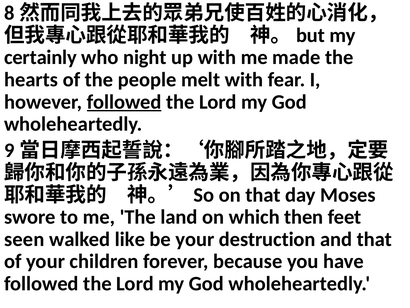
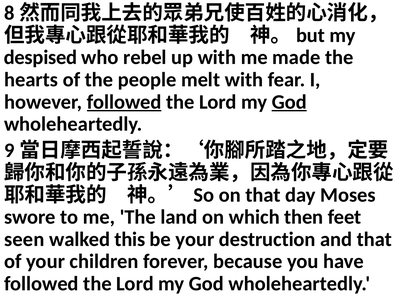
certainly: certainly -> despised
night: night -> rebel
God at (289, 102) underline: none -> present
like: like -> this
